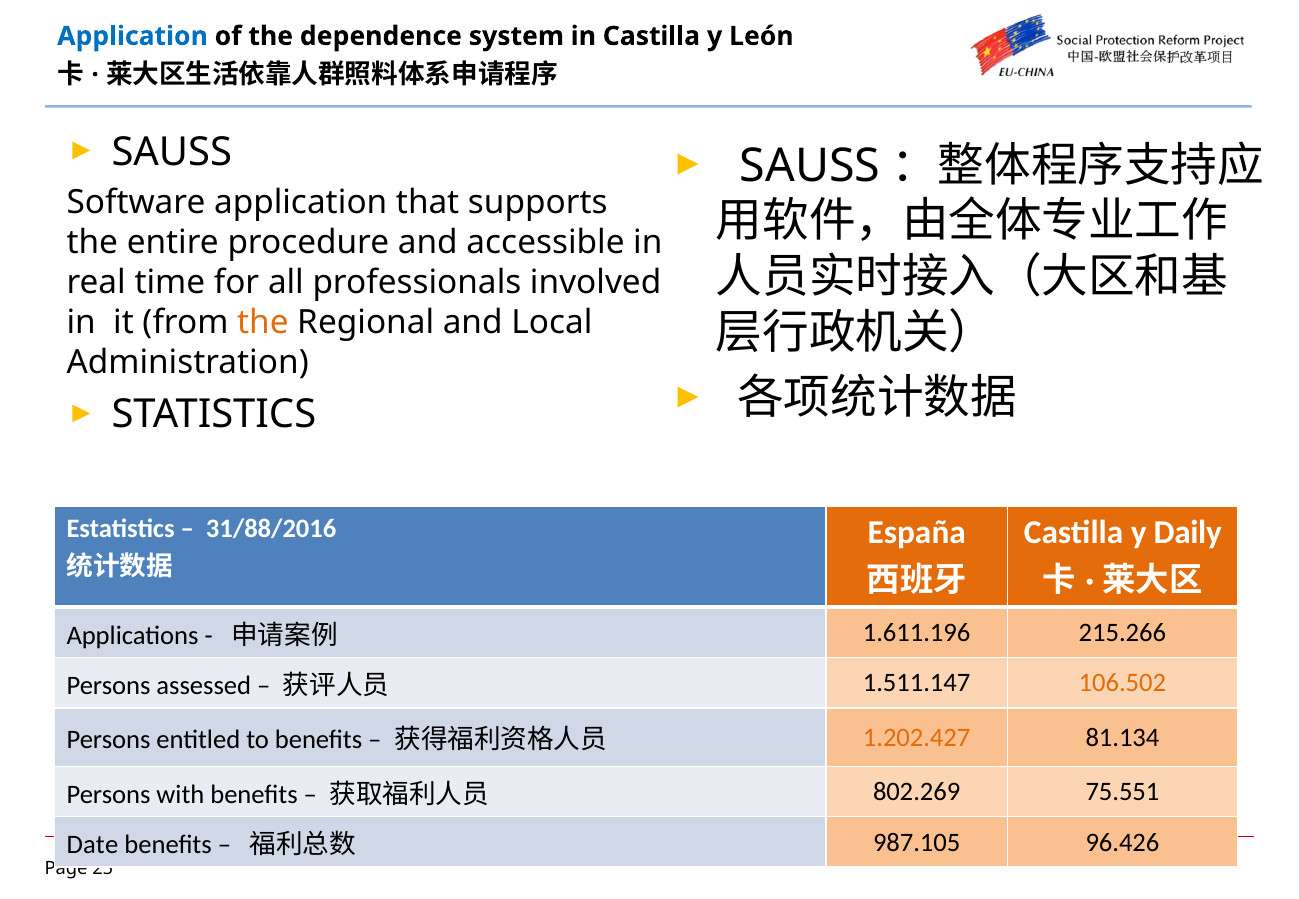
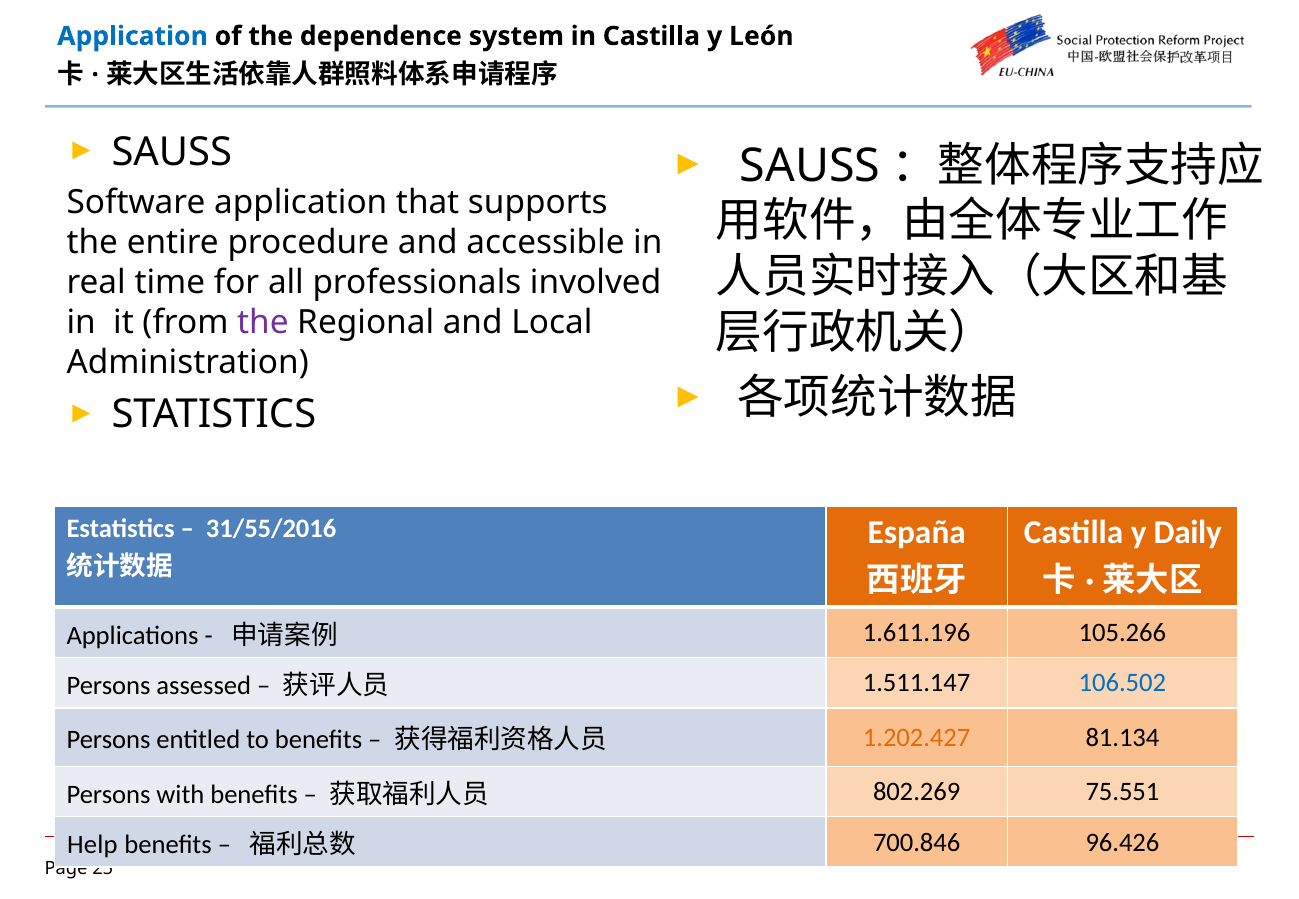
the at (263, 322) colour: orange -> purple
31/88/2016: 31/88/2016 -> 31/55/2016
215.266: 215.266 -> 105.266
106.502 colour: orange -> blue
Date: Date -> Help
987.105: 987.105 -> 700.846
